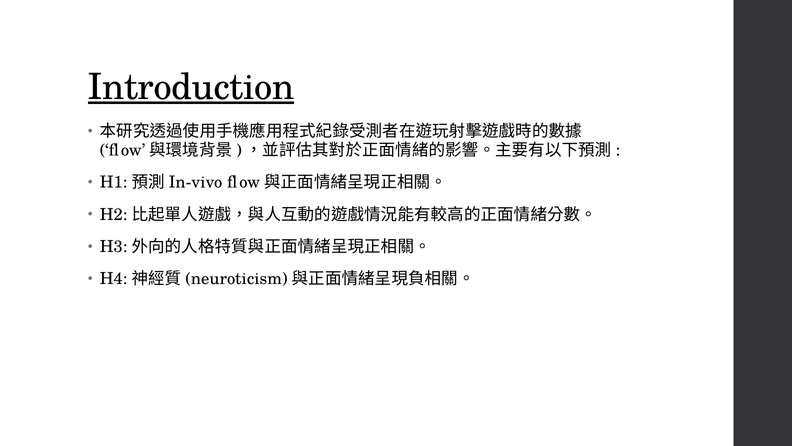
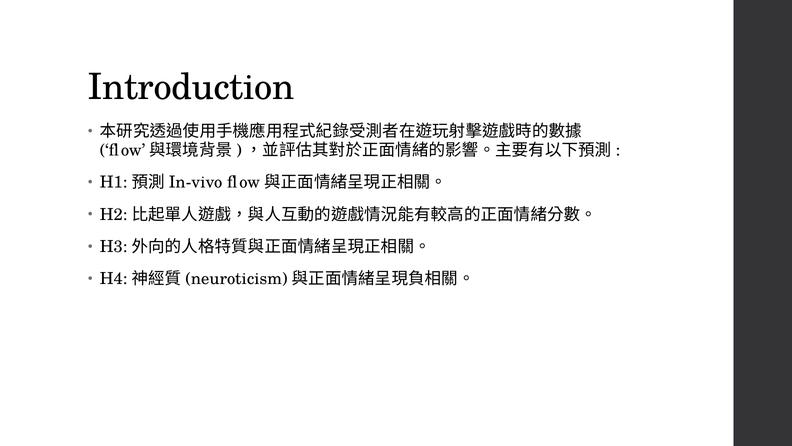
Introduction underline: present -> none
